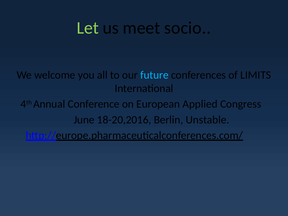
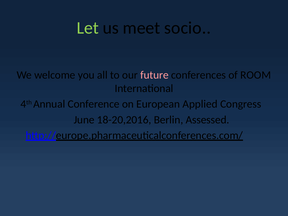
future colour: light blue -> pink
LIMITS: LIMITS -> ROOM
Unstable: Unstable -> Assessed
